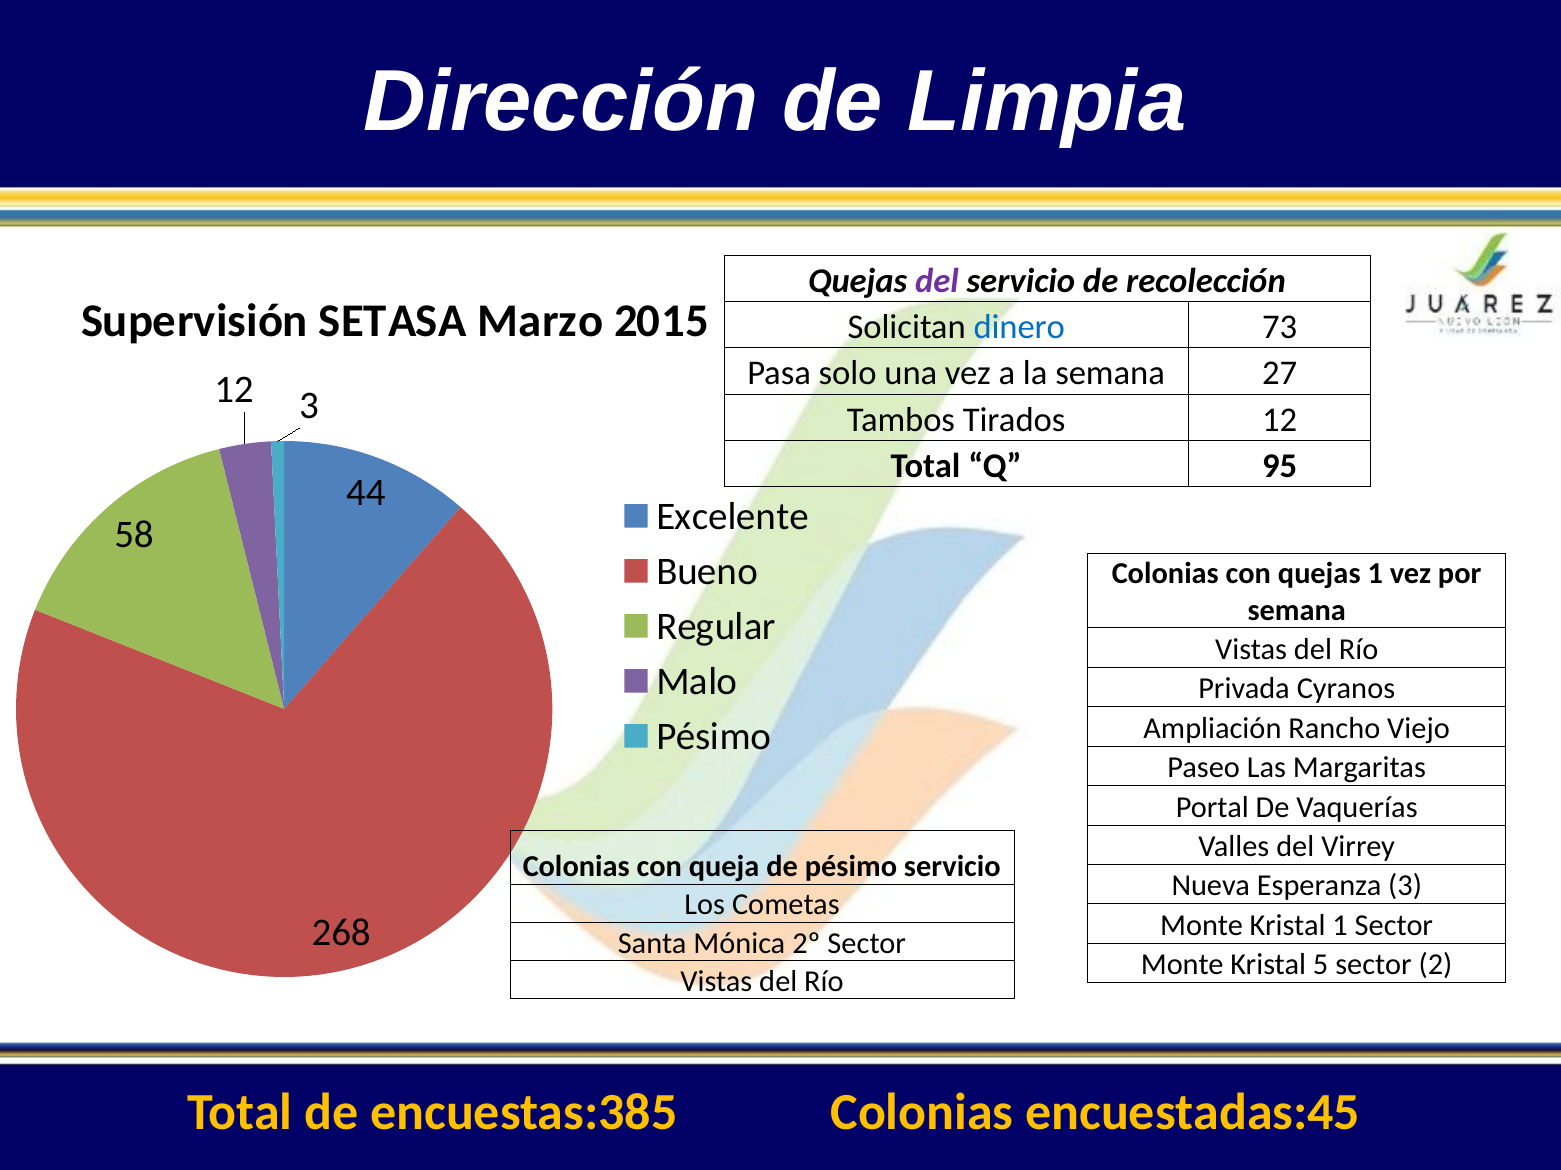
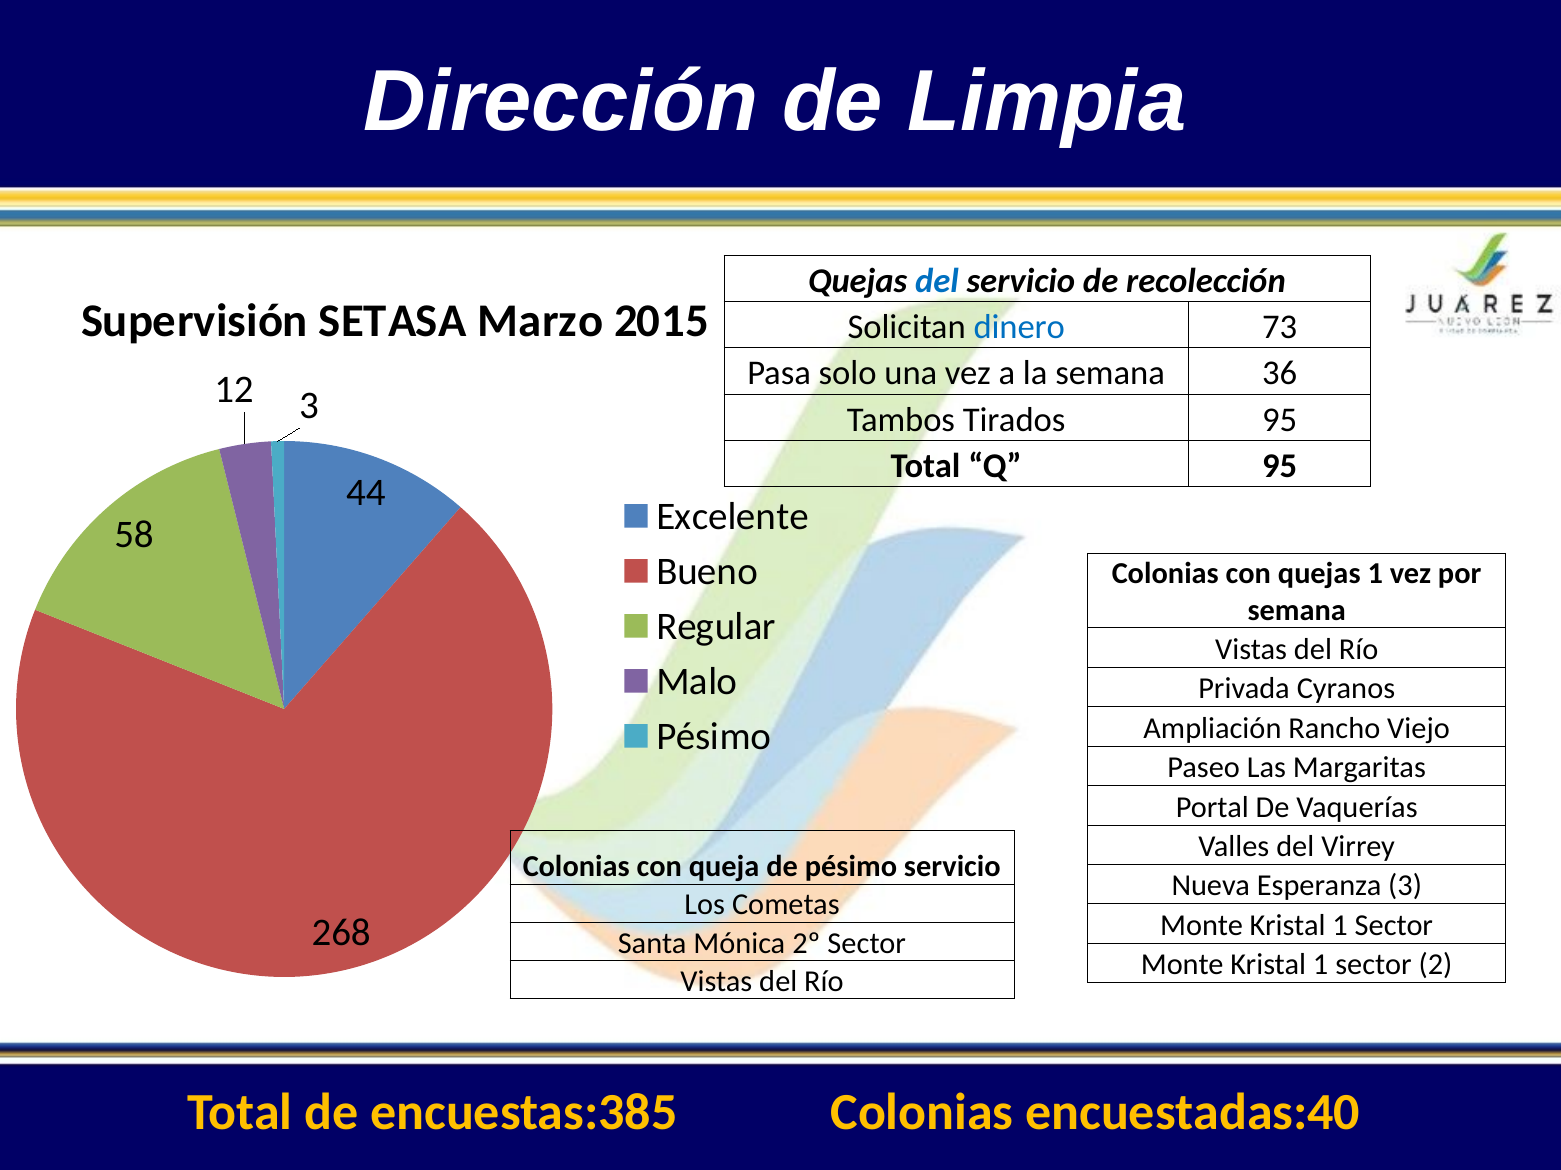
del at (937, 281) colour: purple -> blue
27: 27 -> 36
Tirados 12: 12 -> 95
5 at (1321, 965): 5 -> 1
encuestadas:45: encuestadas:45 -> encuestadas:40
